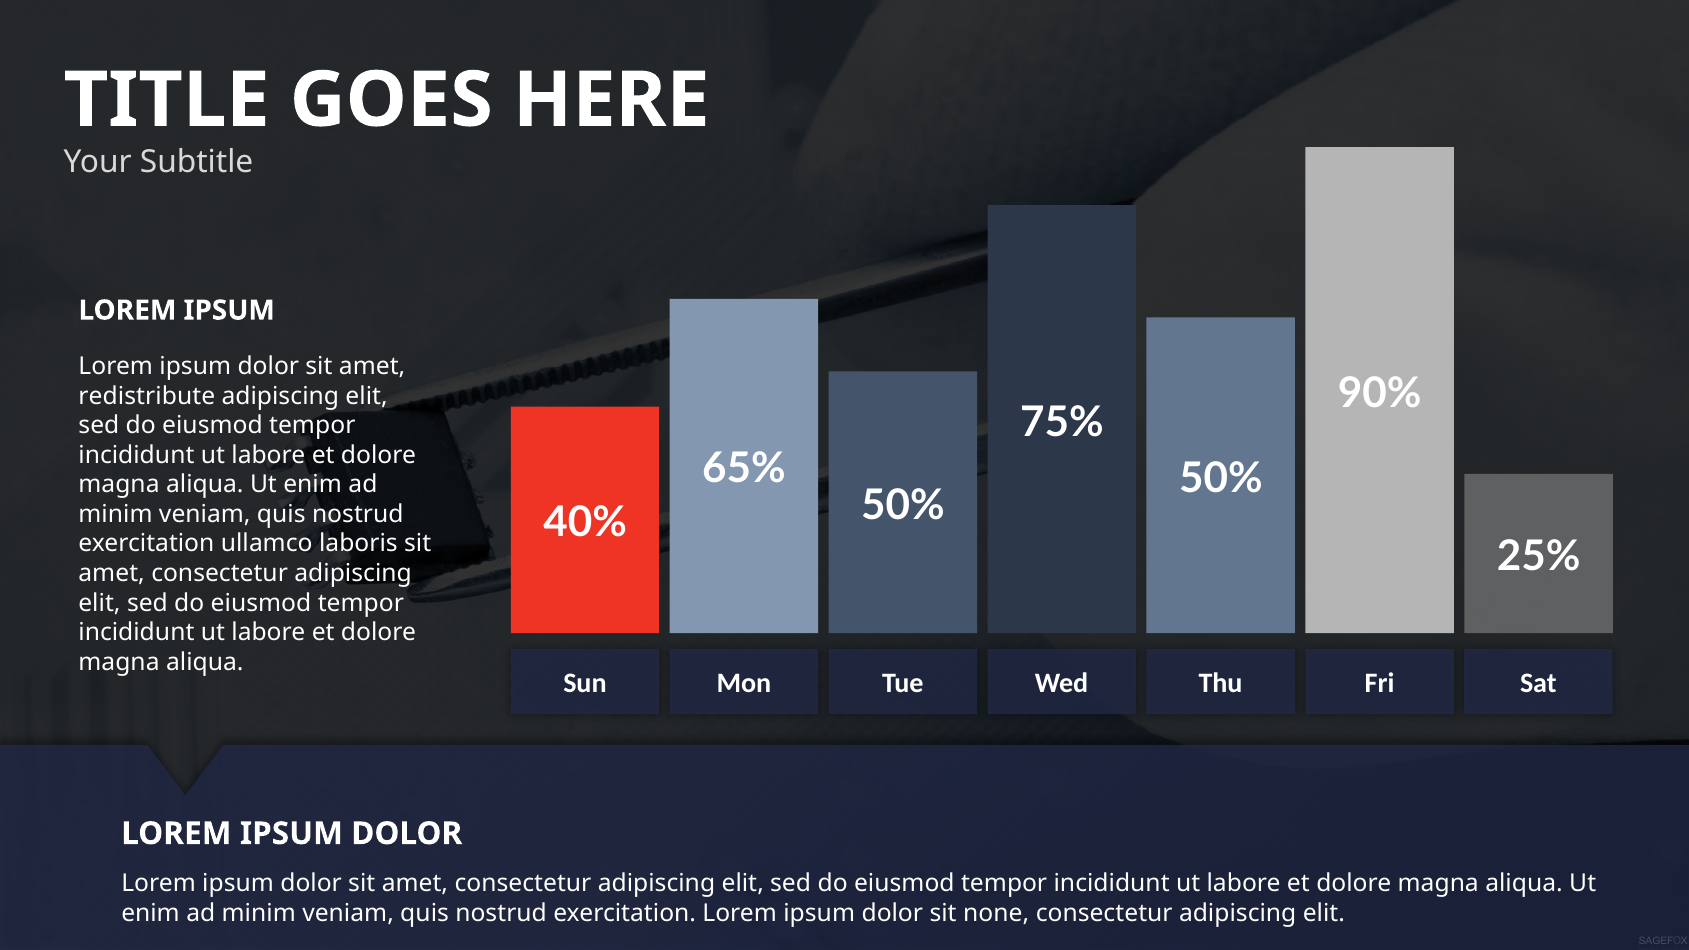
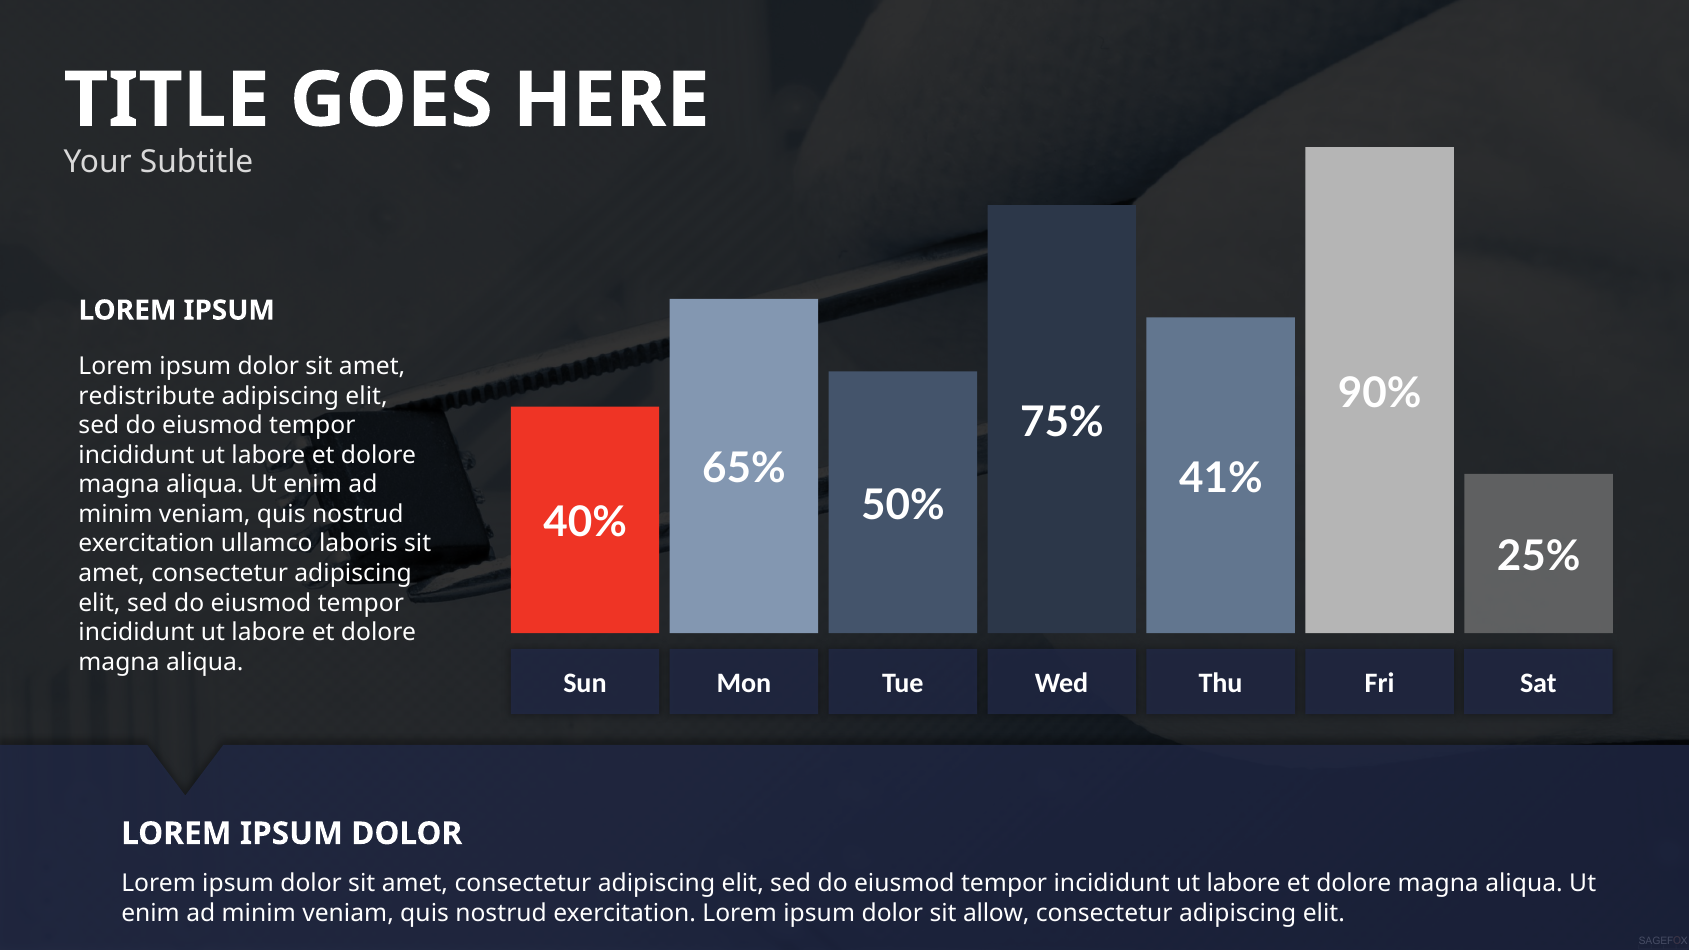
50% at (1221, 478): 50% -> 41%
none: none -> allow
